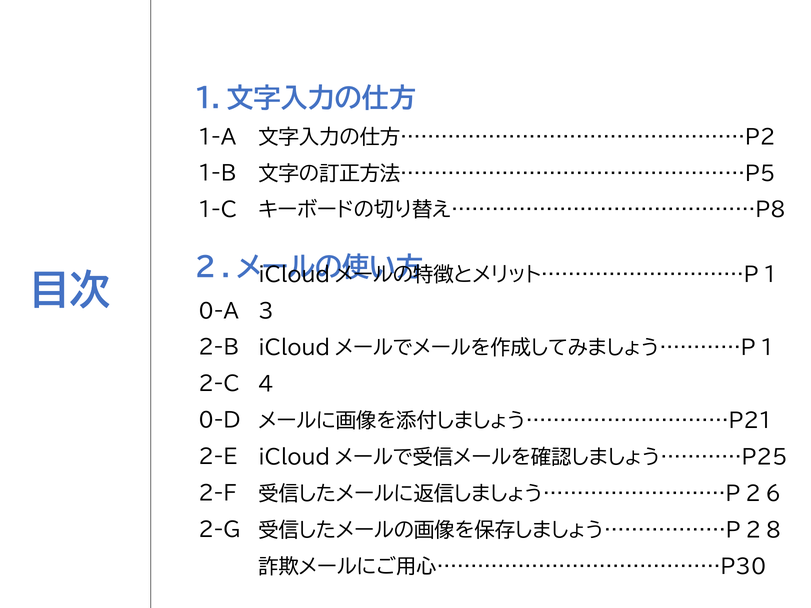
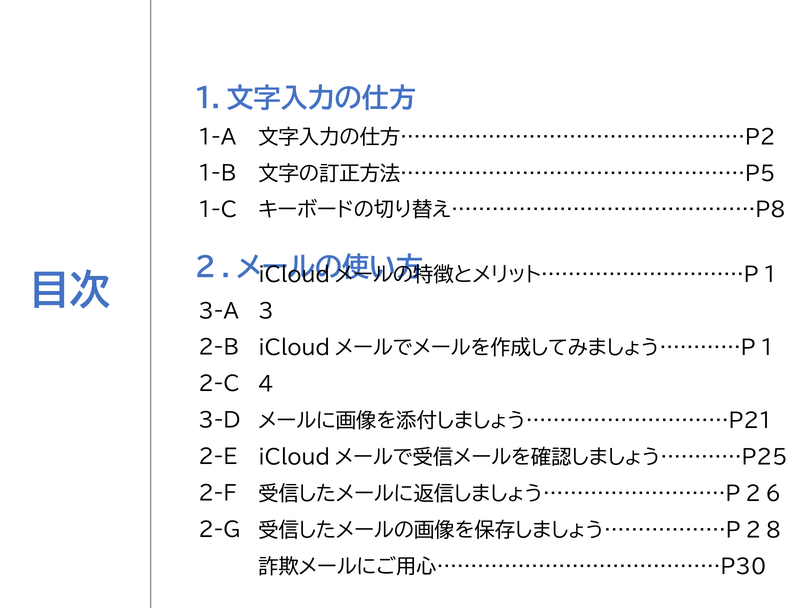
0-A: 0-A -> 3-A
0-D: 0-D -> 3-D
